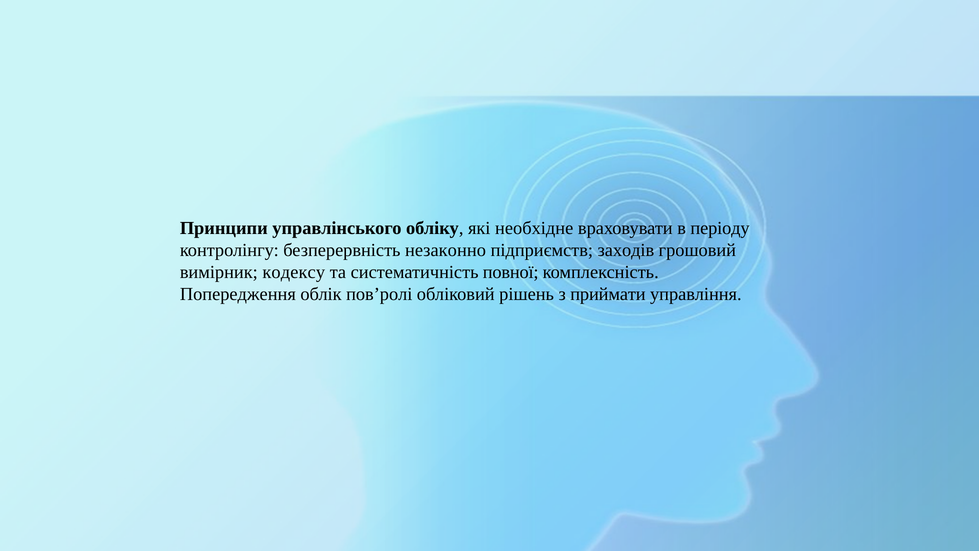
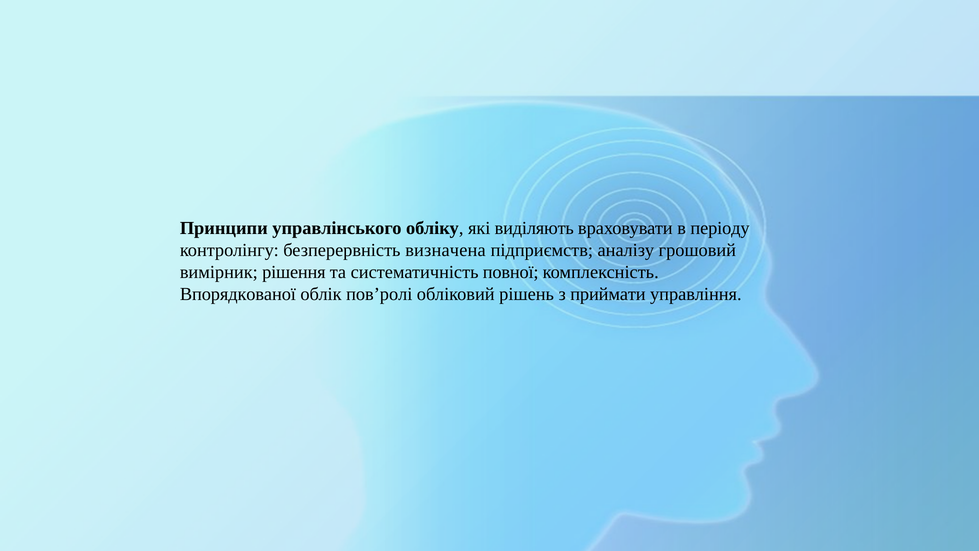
необхідне: необхідне -> виділяють
незаконно: незаконно -> визначена
заходів: заходів -> аналізу
кодексу: кодексу -> рішення
Попередження: Попередження -> Впорядкованої
